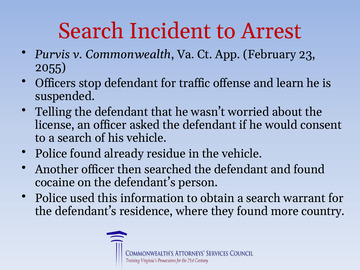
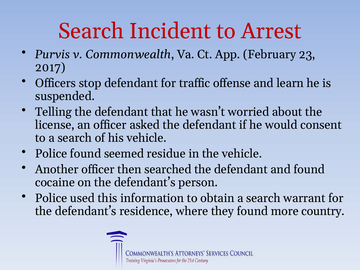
2055: 2055 -> 2017
already: already -> seemed
